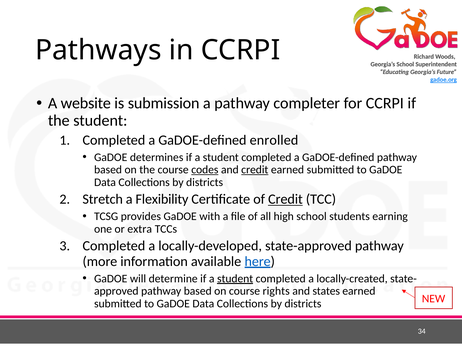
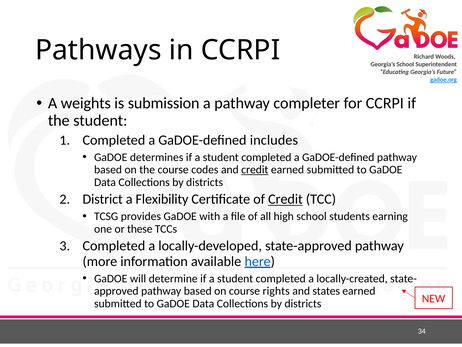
website: website -> weights
enrolled: enrolled -> includes
codes underline: present -> none
Stretch: Stretch -> District
extra: extra -> these
student at (235, 278) underline: present -> none
